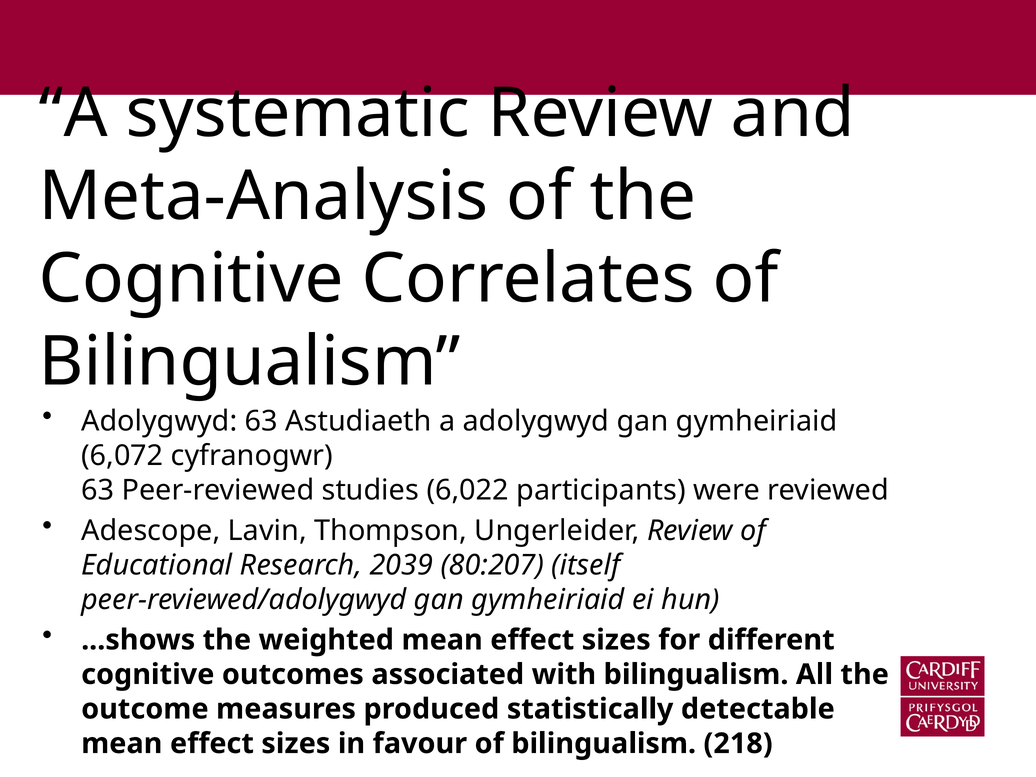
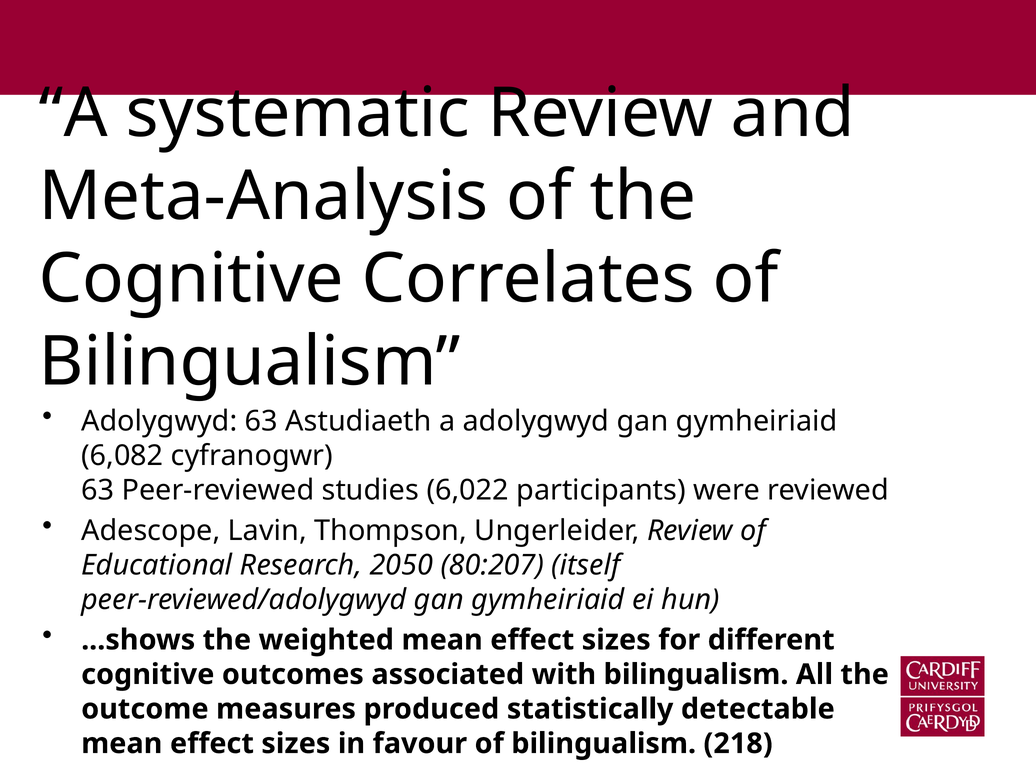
6,072: 6,072 -> 6,082
2039: 2039 -> 2050
